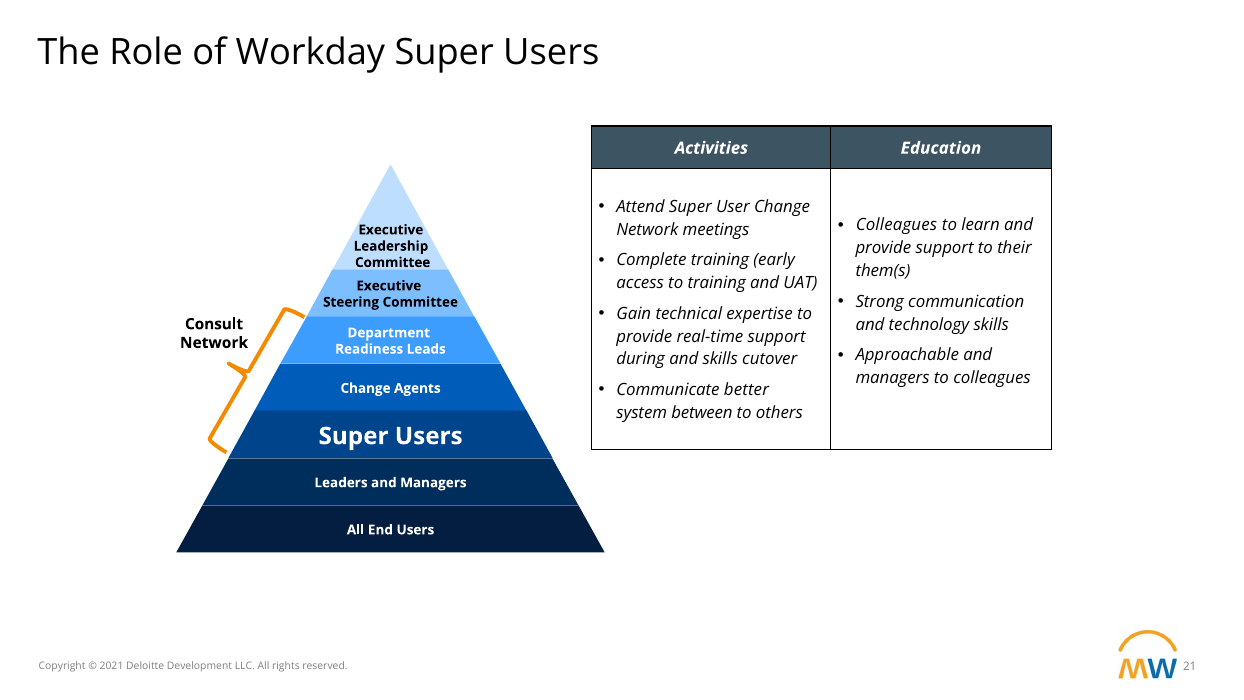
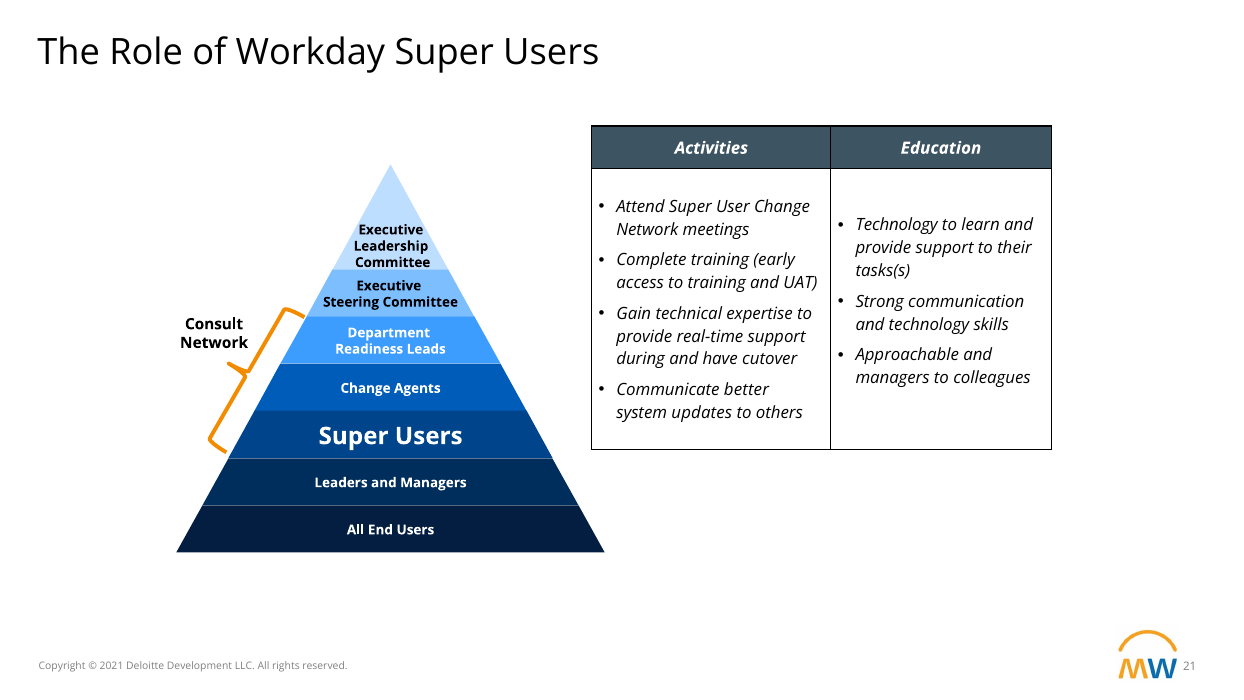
Colleagues at (896, 225): Colleagues -> Technology
them(s: them(s -> tasks(s
and skills: skills -> have
between: between -> updates
